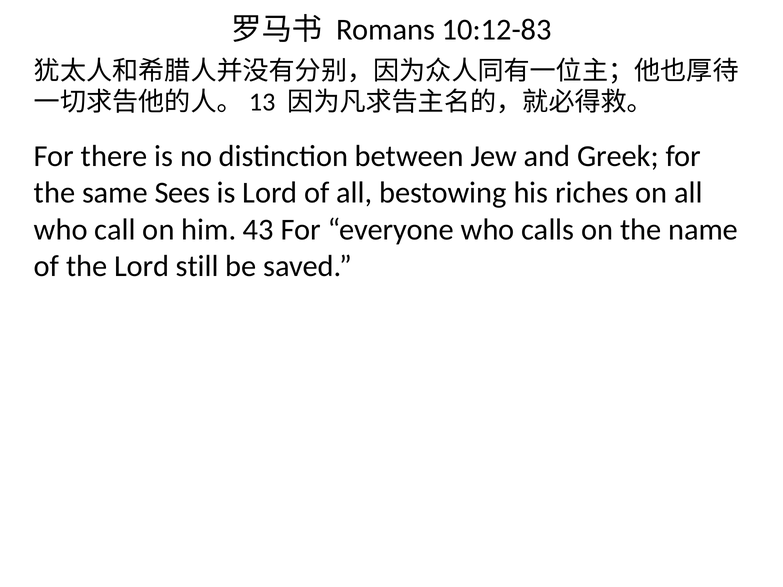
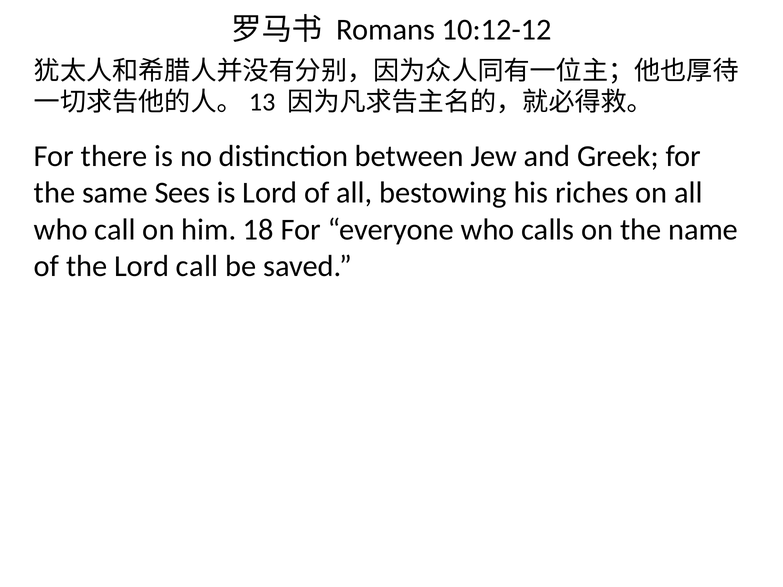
10:12-83: 10:12-83 -> 10:12-12
43: 43 -> 18
Lord still: still -> call
